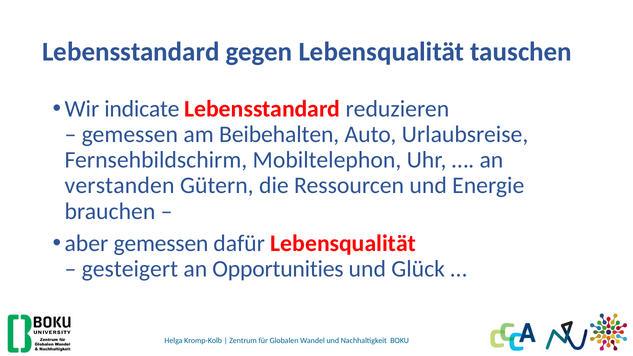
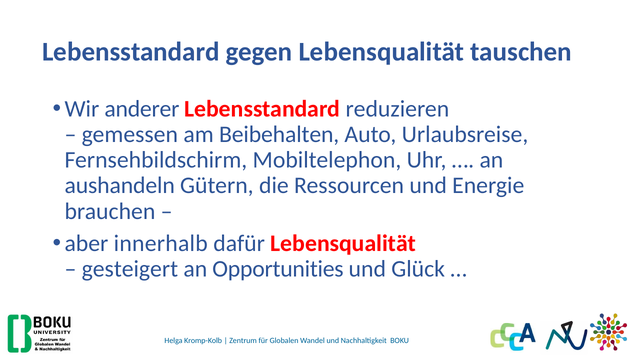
indicate: indicate -> anderer
verstanden: verstanden -> aushandeln
aber gemessen: gemessen -> innerhalb
